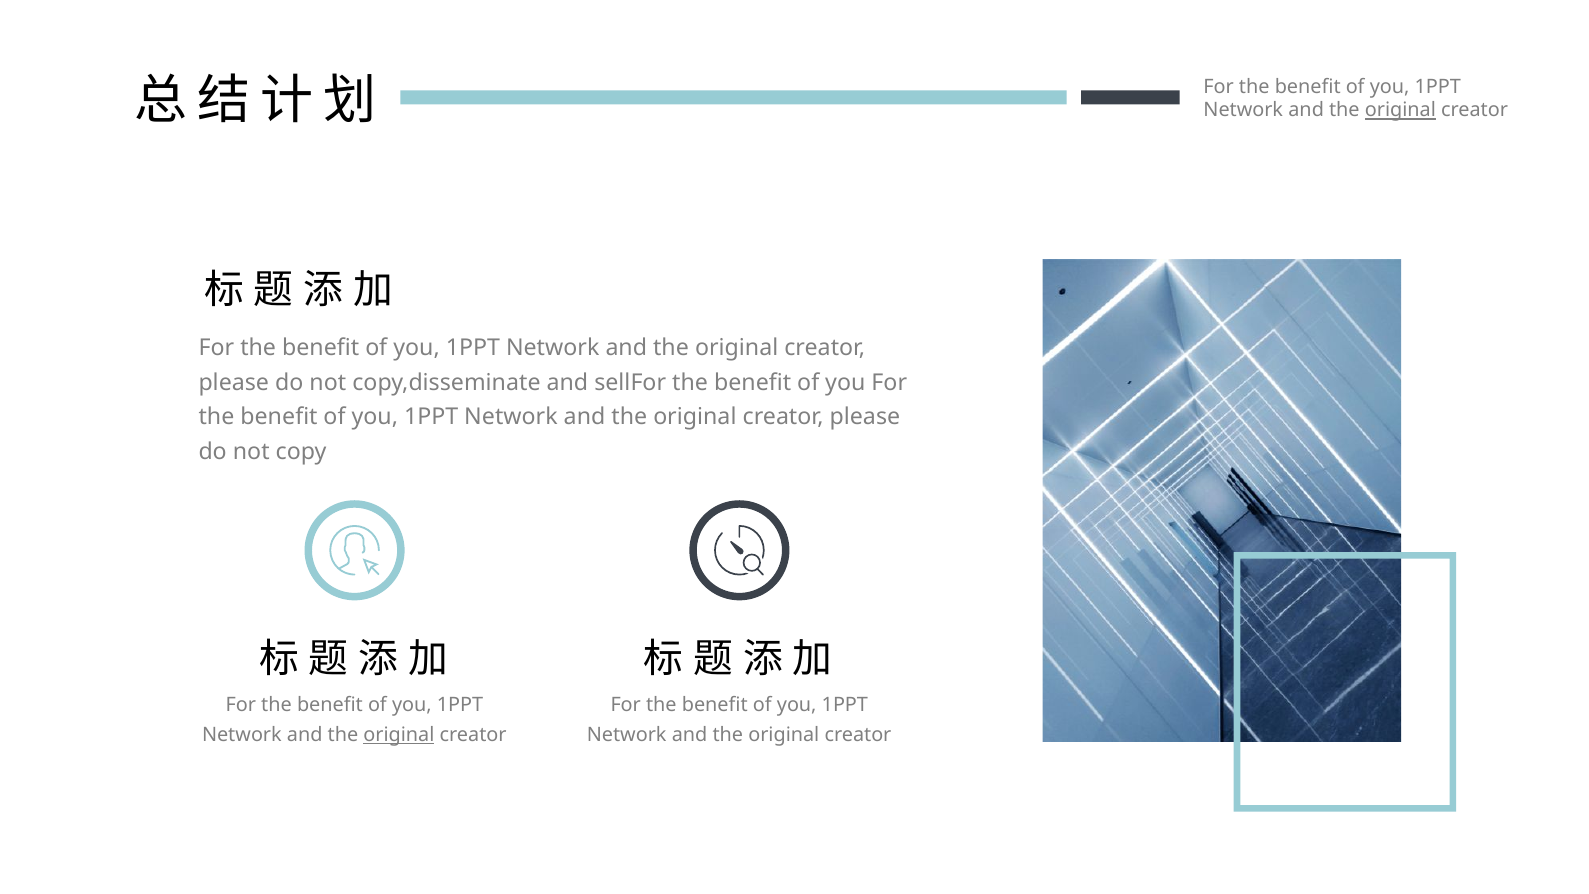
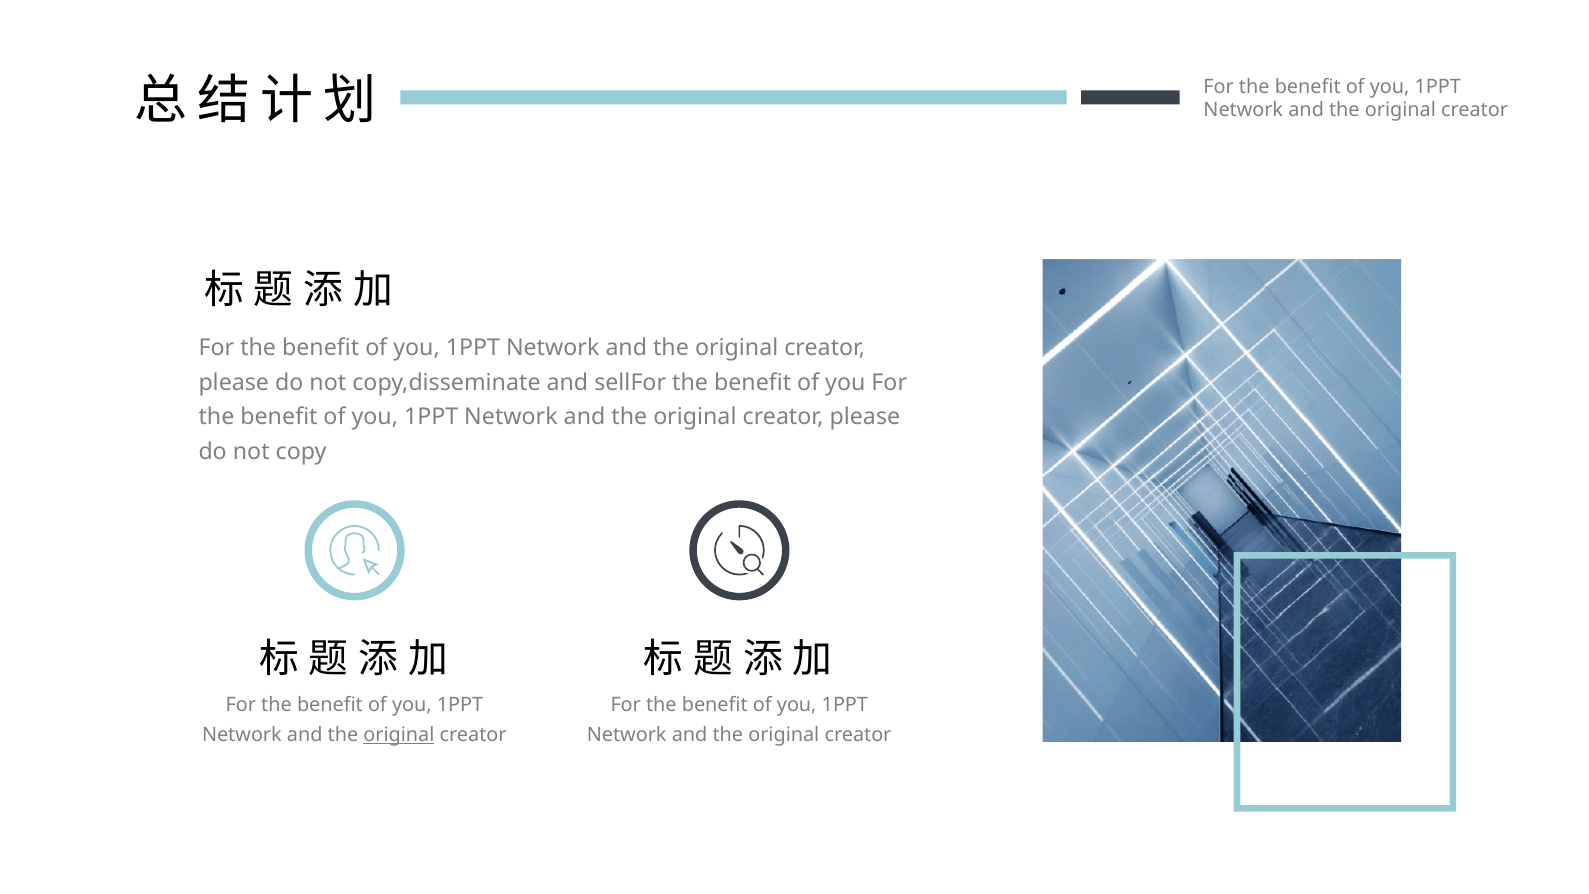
original at (1400, 110) underline: present -> none
